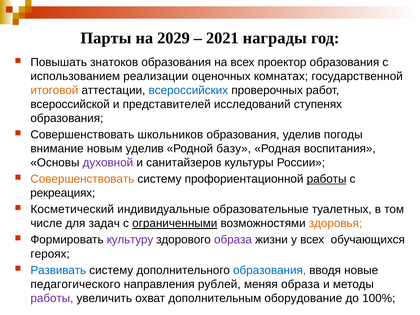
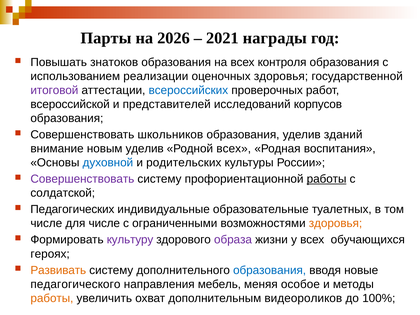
2029: 2029 -> 2026
проектор: проектор -> контроля
оценочных комнатах: комнатах -> здоровья
итоговой colour: orange -> purple
ступенях: ступенях -> корпусов
погоды: погоды -> зданий
Родной базу: базу -> всех
духовной colour: purple -> blue
санитайзеров: санитайзеров -> родительских
Совершенствовать at (82, 179) colour: orange -> purple
рекреациях: рекреациях -> солдатской
Косметический: Косметический -> Педагогических
для задач: задач -> числе
ограниченными underline: present -> none
Развивать colour: blue -> orange
рублей: рублей -> мебель
меняя образа: образа -> особое
работы at (52, 298) colour: purple -> orange
оборудование: оборудование -> видеороликов
